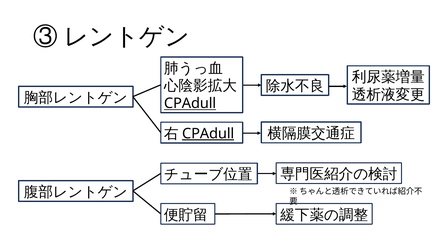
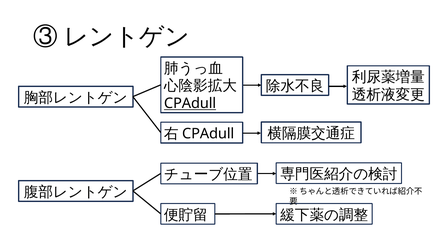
CPAdull at (208, 134) underline: present -> none
